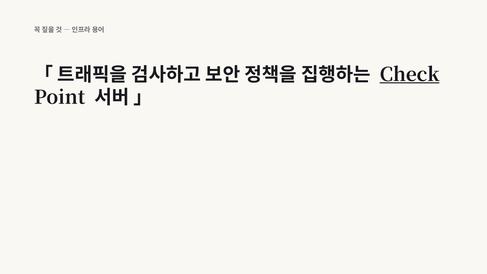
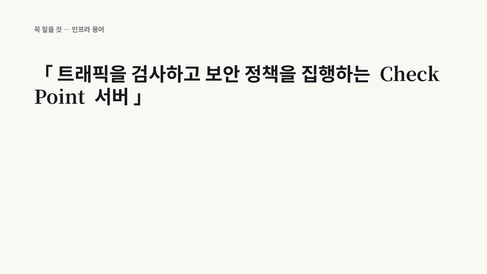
Check underline: present -> none
